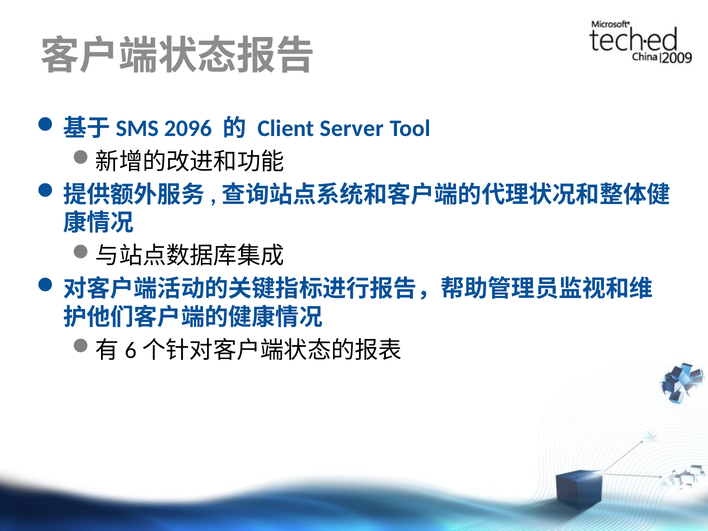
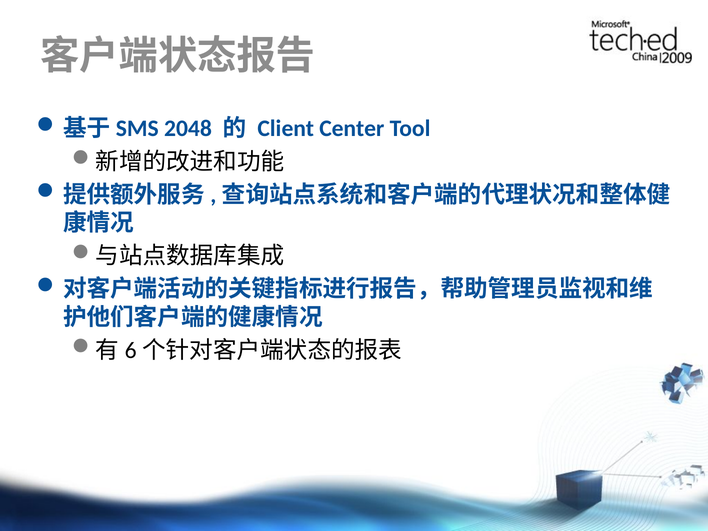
2096: 2096 -> 2048
Server: Server -> Center
